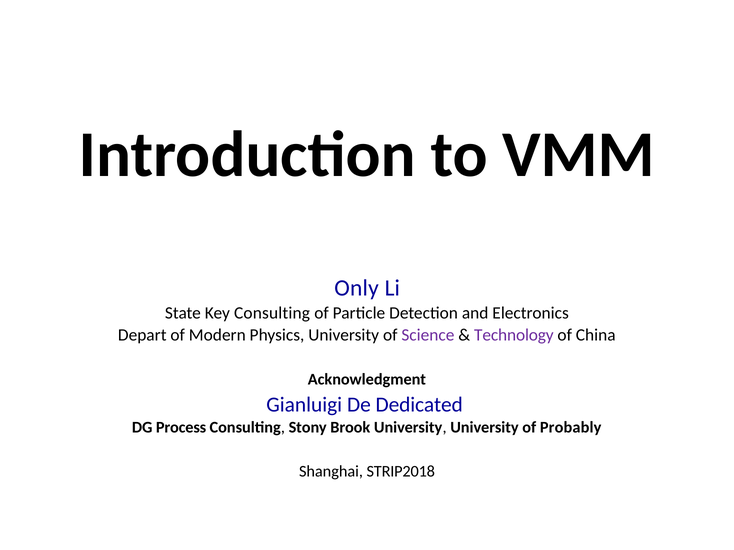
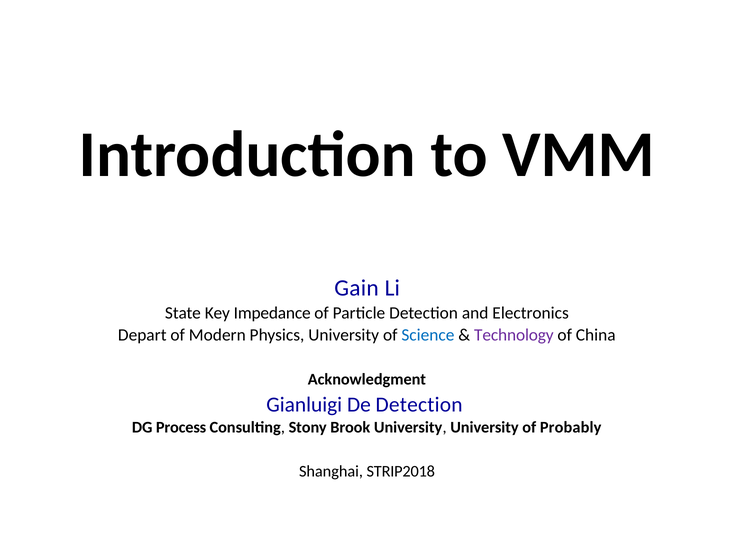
Only: Only -> Gain
Key Consulting: Consulting -> Impedance
Science colour: purple -> blue
De Dedicated: Dedicated -> Detection
